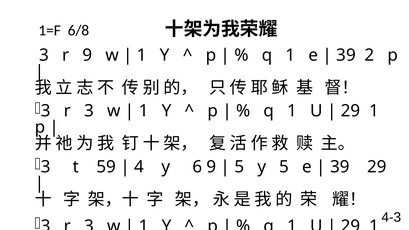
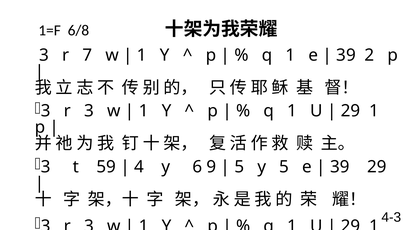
r 9: 9 -> 7
